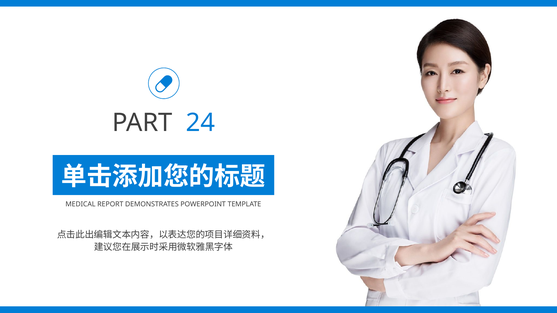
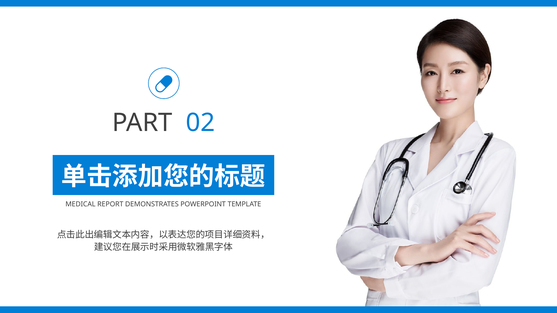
24: 24 -> 02
